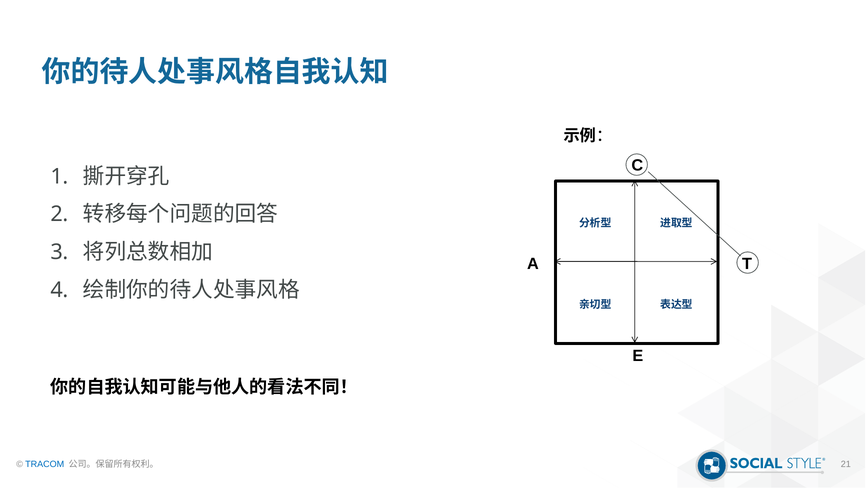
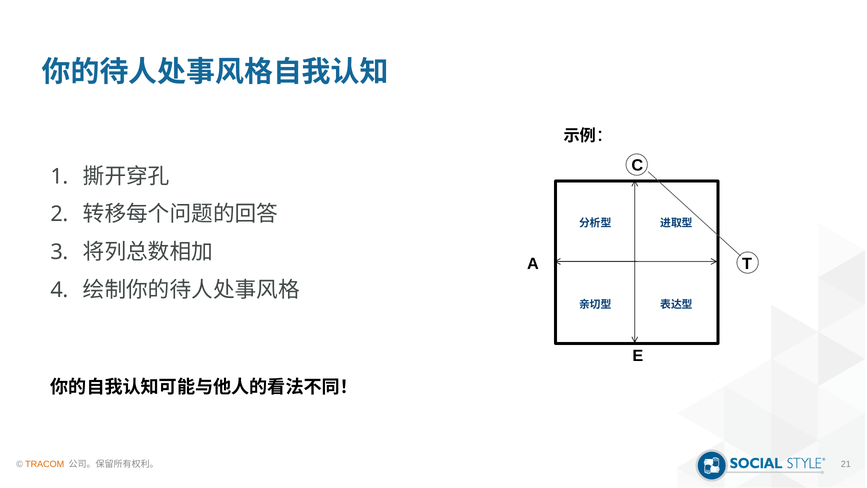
TRACOM colour: blue -> orange
